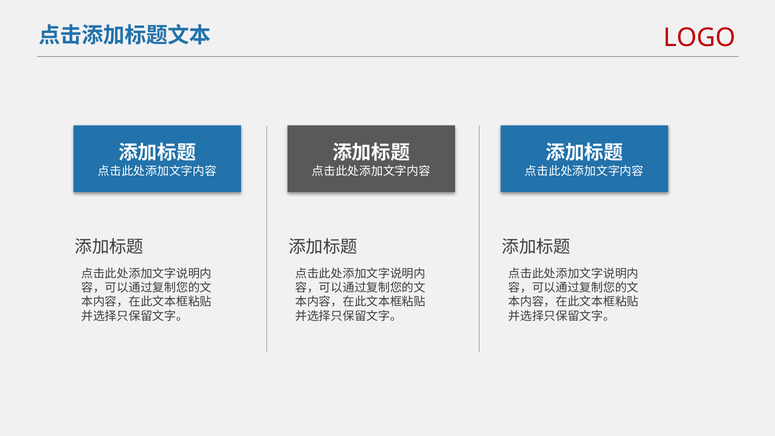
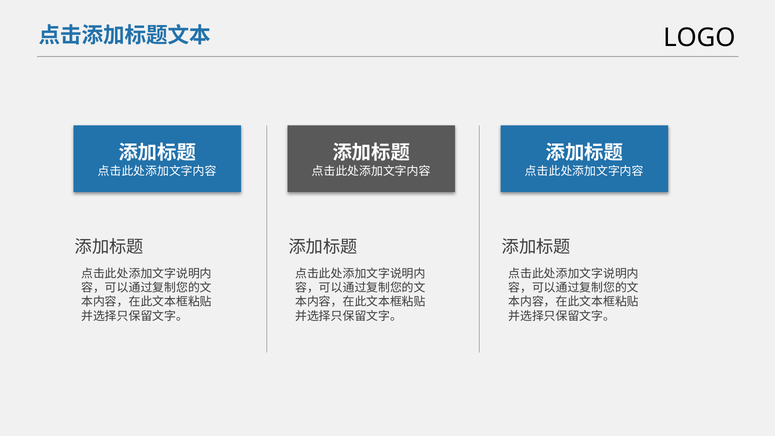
LOGO colour: red -> black
